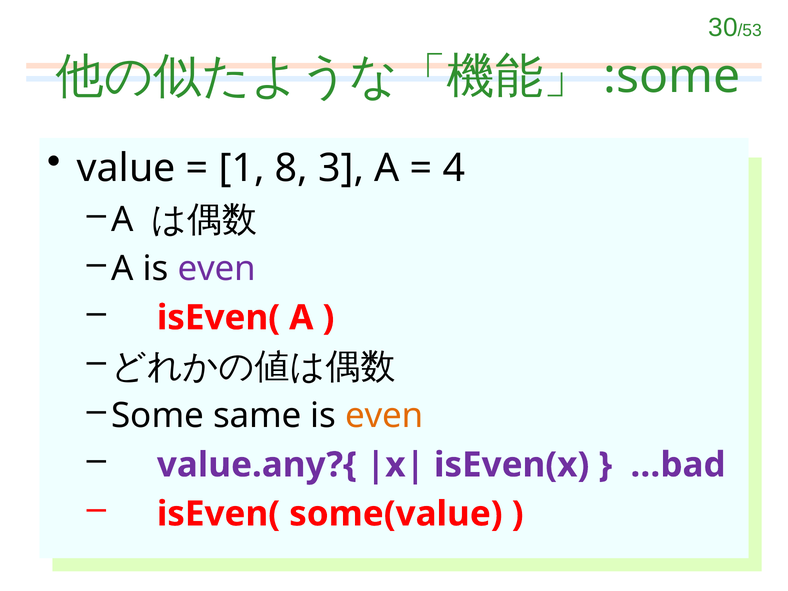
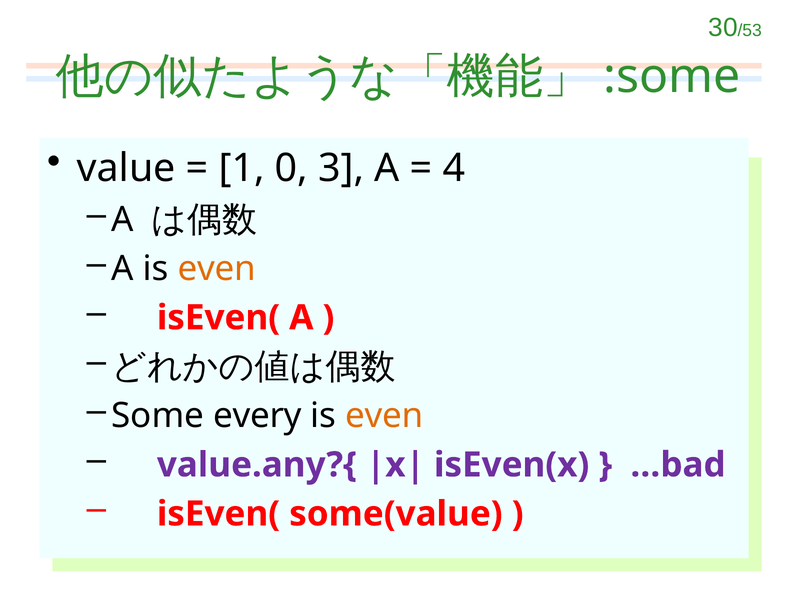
8: 8 -> 0
even at (217, 269) colour: purple -> orange
same: same -> every
